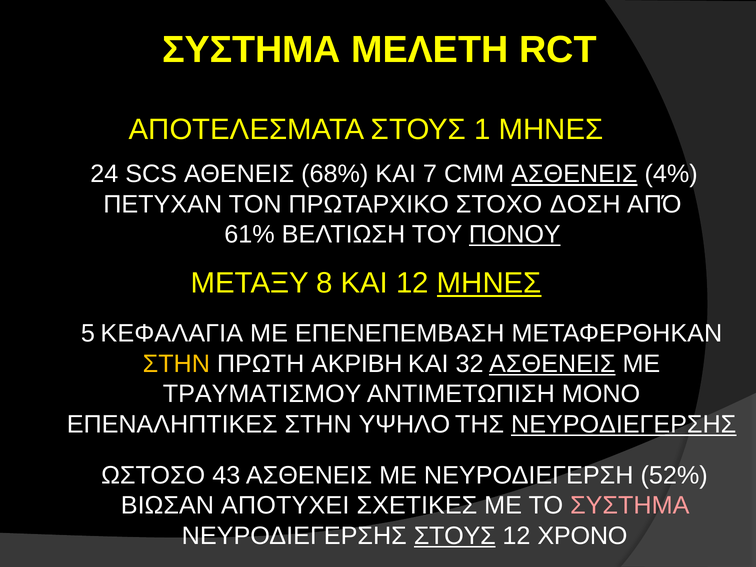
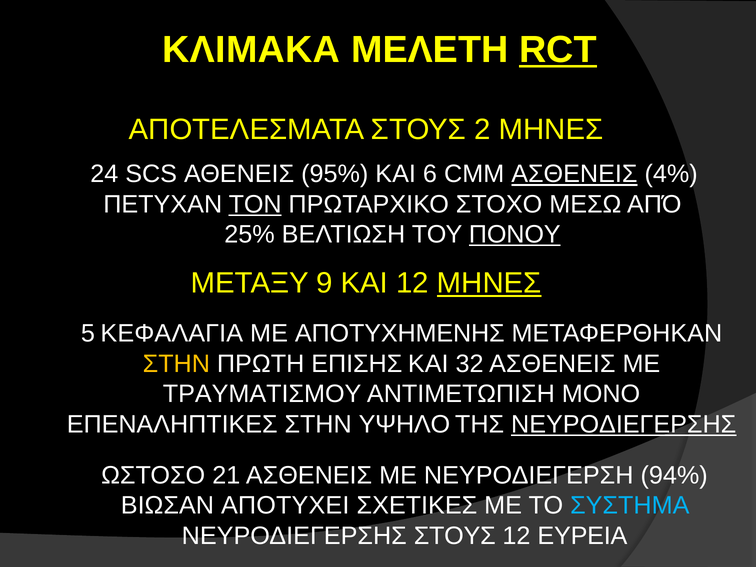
ΣΥΣΤΗΜΑ at (252, 50): ΣΥΣΤΗΜΑ -> ΚΛΙΜΑΚΑ
RCT underline: none -> present
1: 1 -> 2
68%: 68% -> 95%
7: 7 -> 6
ΤΟΝ underline: none -> present
ΔΟΣΗ: ΔΟΣΗ -> ΜΕΣΩ
61%: 61% -> 25%
8: 8 -> 9
ΕΠΕΝΕΠΕΜΒΑΣΗ: ΕΠΕΝΕΠΕΜΒΑΣΗ -> ΑΠΟΤΥΧΗΜΕΝΗΣ
ΑΚΡΙΒΗ: ΑΚΡΙΒΗ -> ΕΠΙΣΗΣ
ΑΣΘΕΝΕΙΣ at (552, 364) underline: present -> none
43: 43 -> 21
52%: 52% -> 94%
ΣΥΣΤΗΜΑ at (630, 506) colour: pink -> light blue
ΣΤΟΥΣ at (455, 536) underline: present -> none
ΧΡΟΝΟ: ΧΡΟΝΟ -> ΕΥΡΕΙΑ
